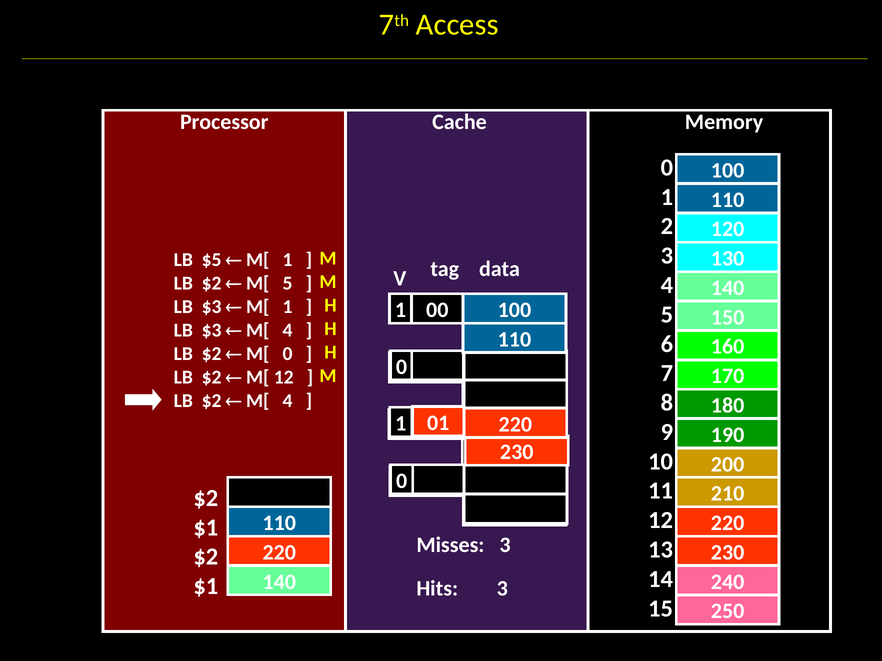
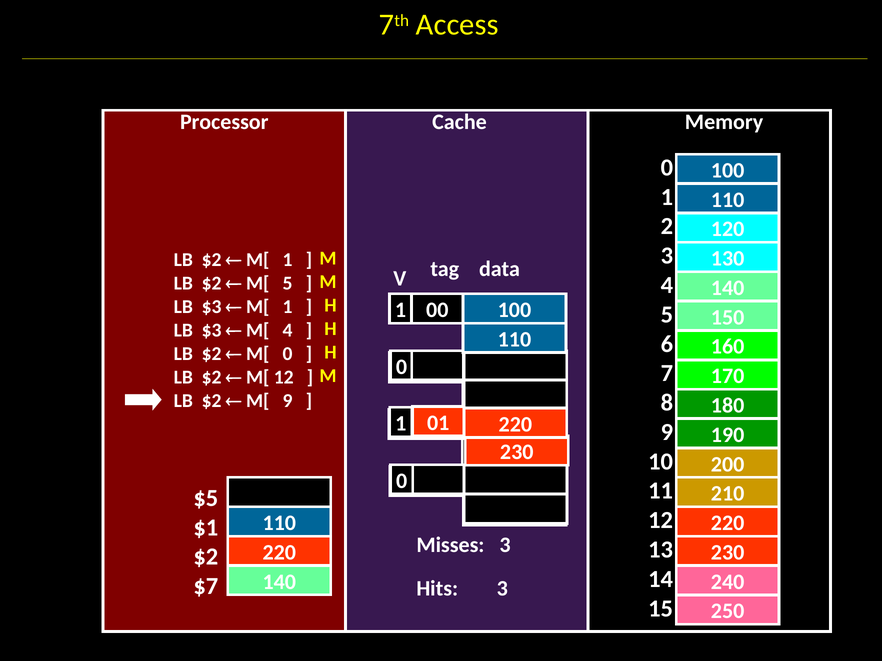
$5 at (212, 260): $5 -> $2
4 at (288, 401): 4 -> 9
$2 at (206, 498): $2 -> $5
$1 at (206, 587): $1 -> $7
